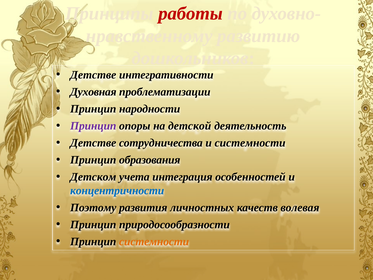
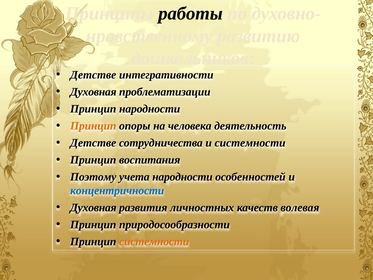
работы colour: red -> black
Принцип at (93, 126) colour: purple -> orange
детской: детской -> человека
образования: образования -> воспитания
Детском: Детском -> Поэтому
учета интеграция: интеграция -> народности
Поэтому at (93, 207): Поэтому -> Духовная
